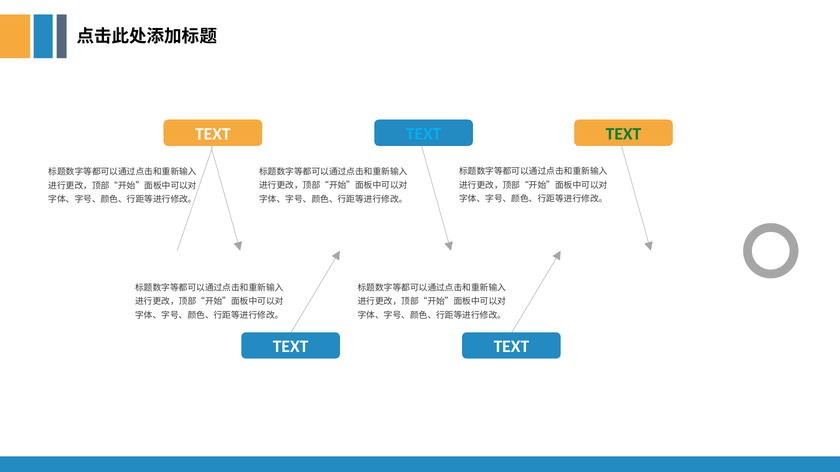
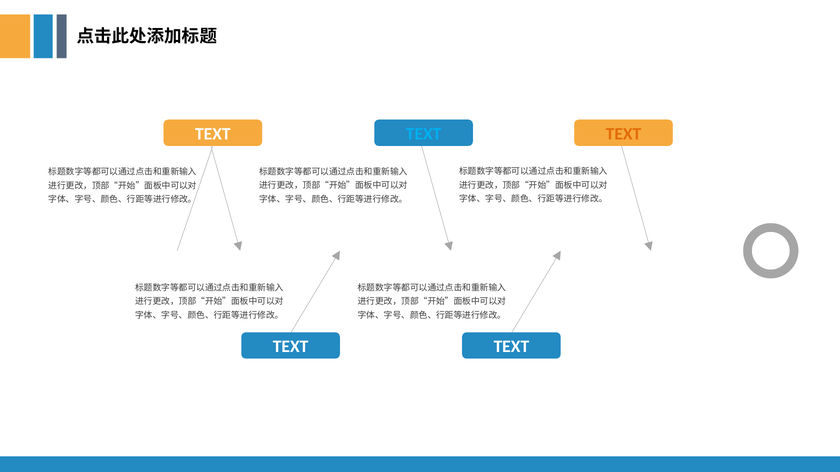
TEXT at (624, 134) colour: green -> orange
